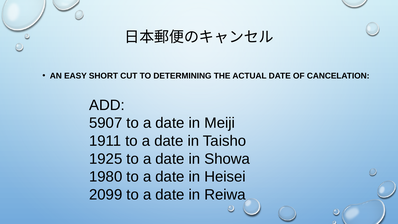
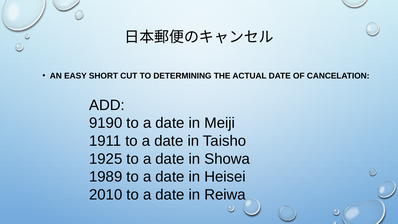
5907: 5907 -> 9190
1980: 1980 -> 1989
2099: 2099 -> 2010
